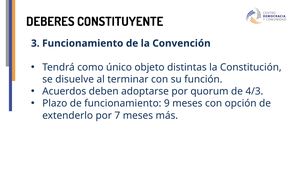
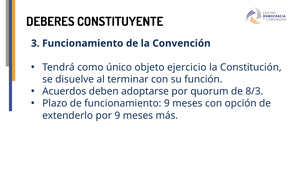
distintas: distintas -> ejercicio
4/3: 4/3 -> 8/3
por 7: 7 -> 9
